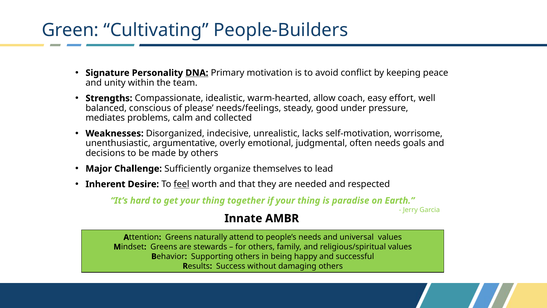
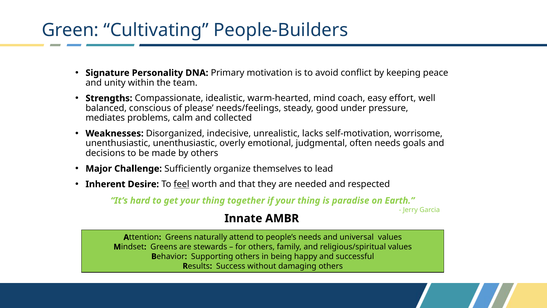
DNA underline: present -> none
allow: allow -> mind
unenthusiastic argumentative: argumentative -> unenthusiastic
